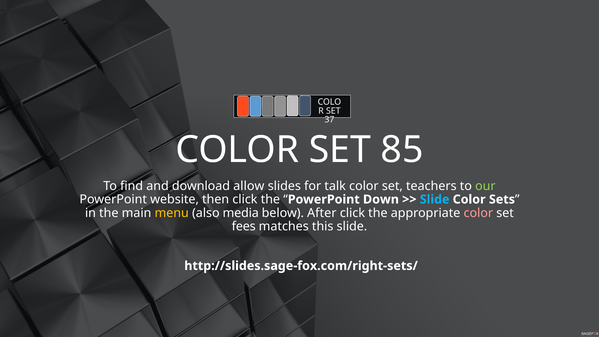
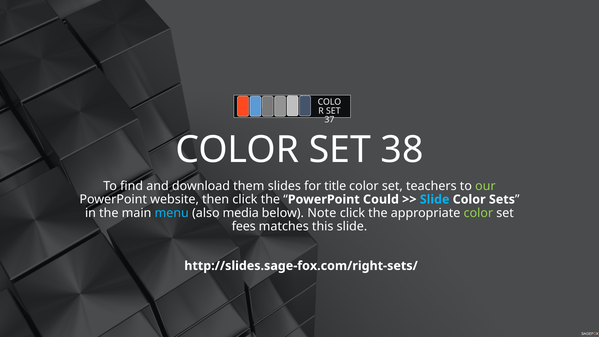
85: 85 -> 38
allow: allow -> them
talk: talk -> title
Down: Down -> Could
menu colour: yellow -> light blue
After: After -> Note
color at (478, 213) colour: pink -> light green
